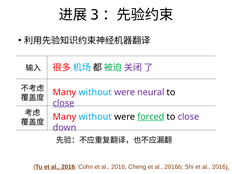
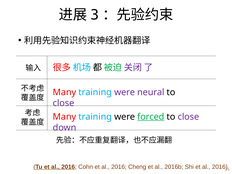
without at (95, 92): without -> training
close at (64, 103) underline: present -> none
without at (95, 117): without -> training
